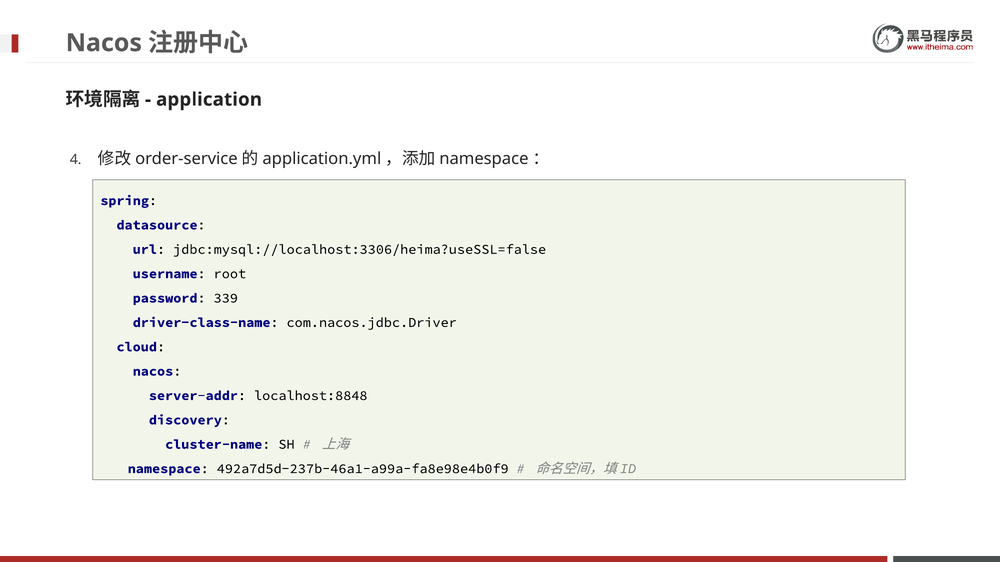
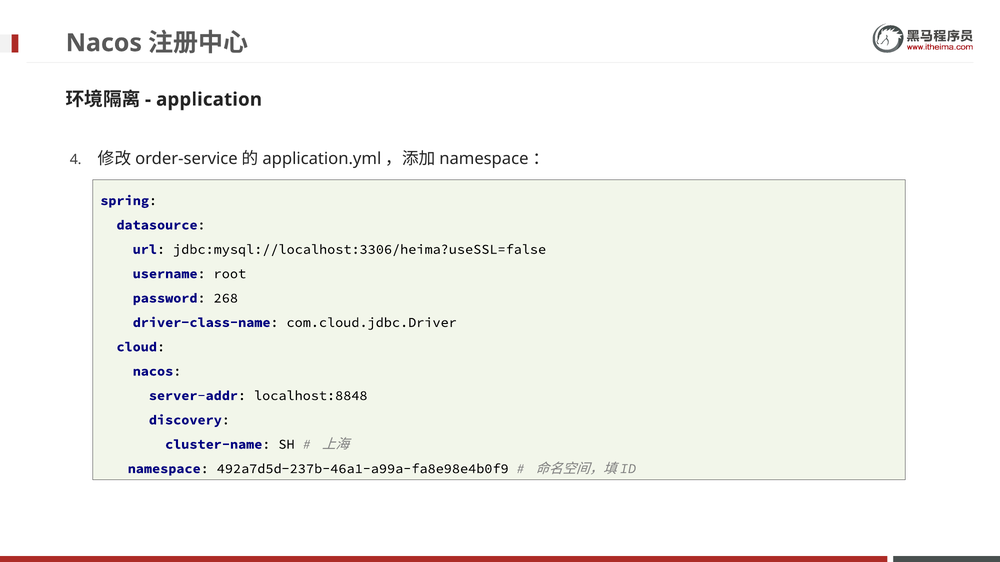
339: 339 -> 268
com.nacos.jdbc.Driver: com.nacos.jdbc.Driver -> com.cloud.jdbc.Driver
